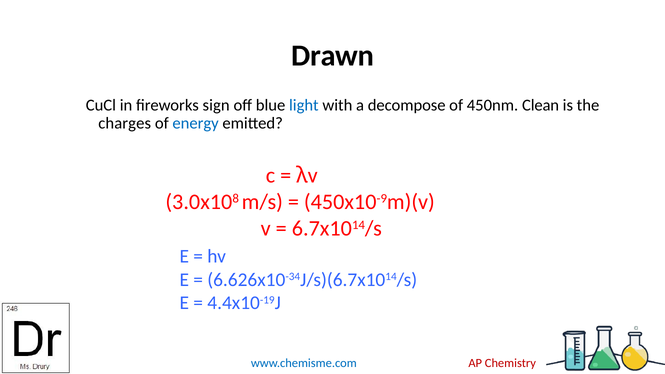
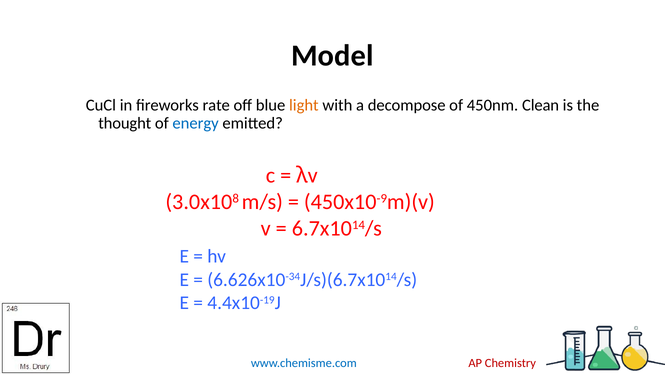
Drawn: Drawn -> Model
sign: sign -> rate
light colour: blue -> orange
charges: charges -> thought
